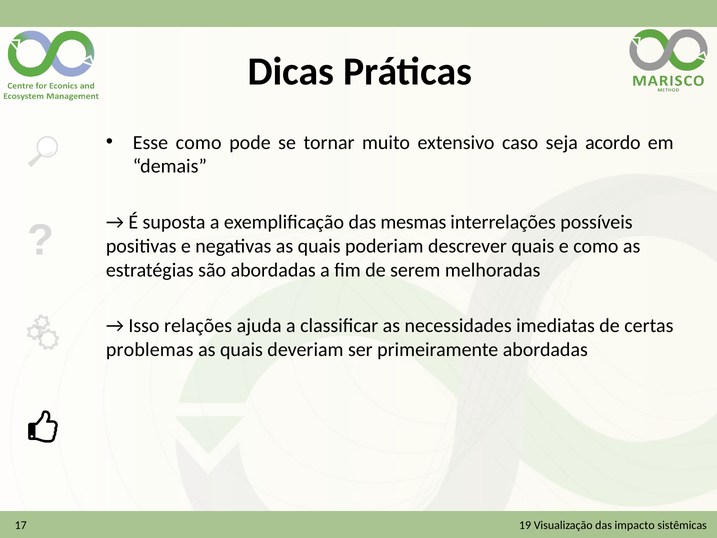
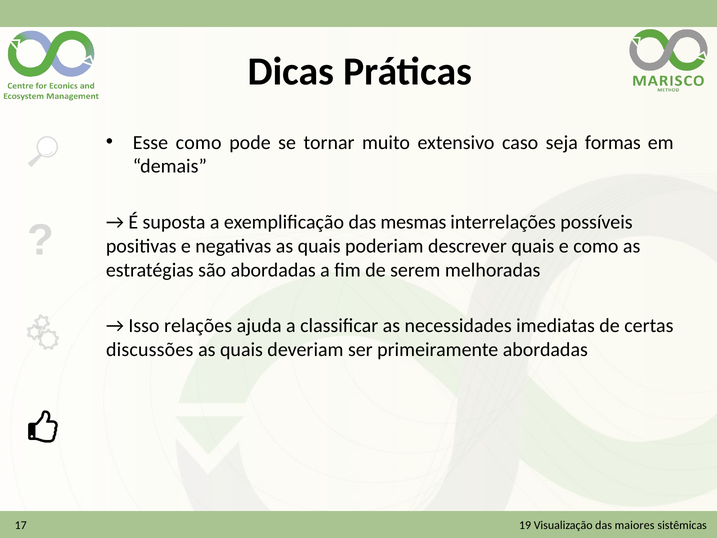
acordo: acordo -> formas
problemas: problemas -> discussões
impacto: impacto -> maiores
